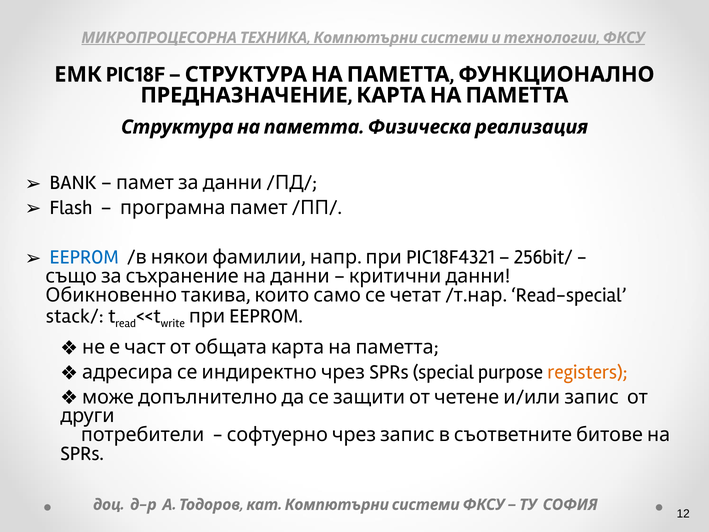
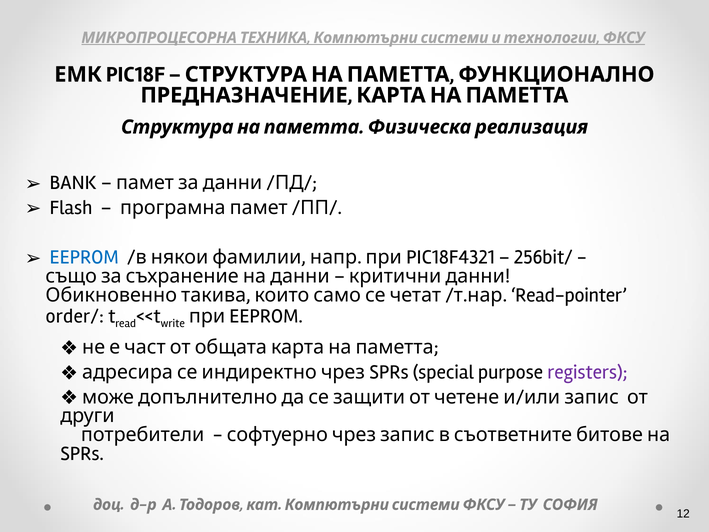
Read-special: Read-special -> Read-pointer
stack/: stack/ -> order/
registers colour: orange -> purple
